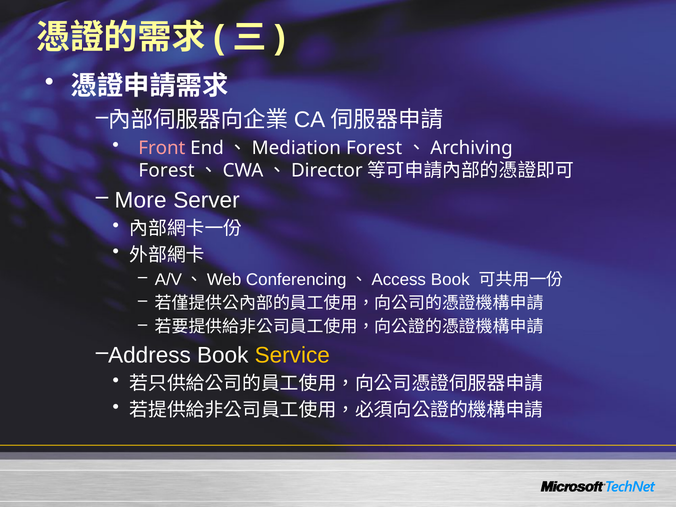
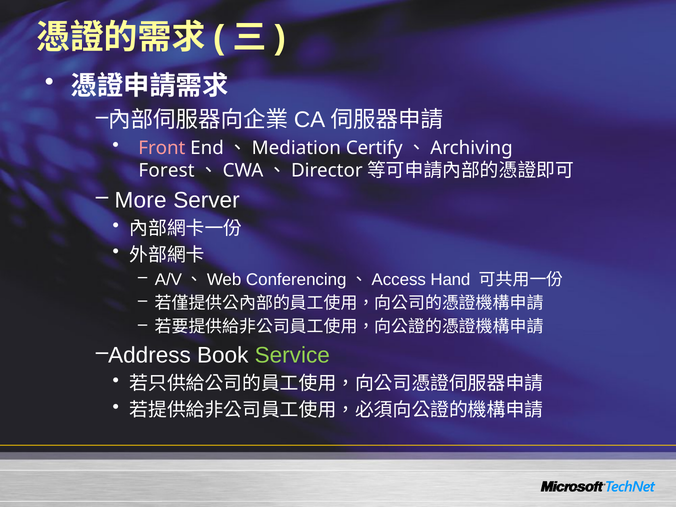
Forest at (374, 148): Forest -> Certify
Conferencing、Access Book: Book -> Hand
Service colour: yellow -> light green
